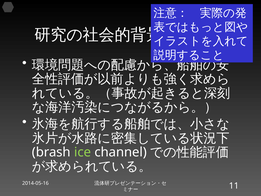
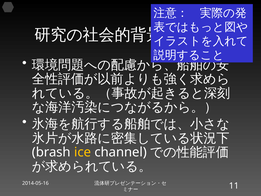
ice colour: light green -> yellow
